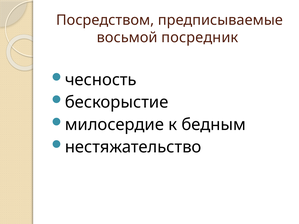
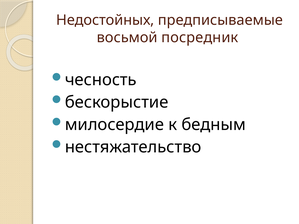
Посредством: Посредством -> Недостойных
